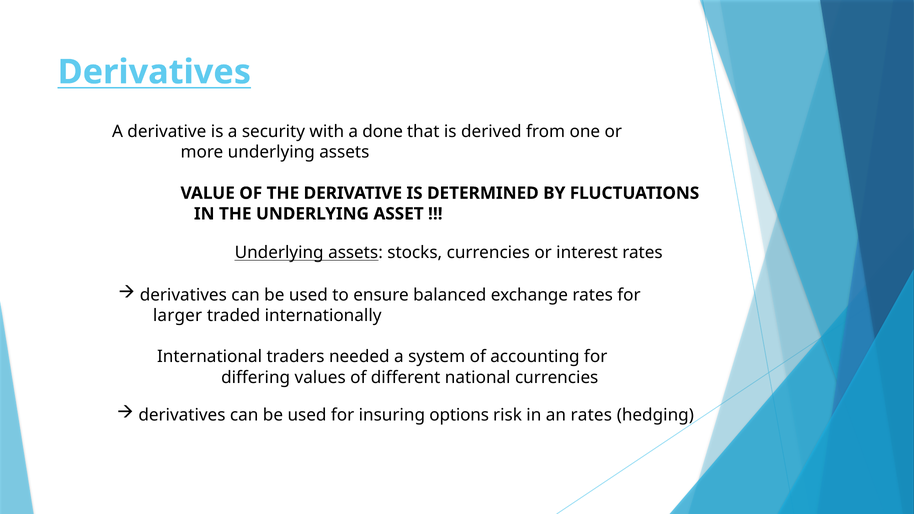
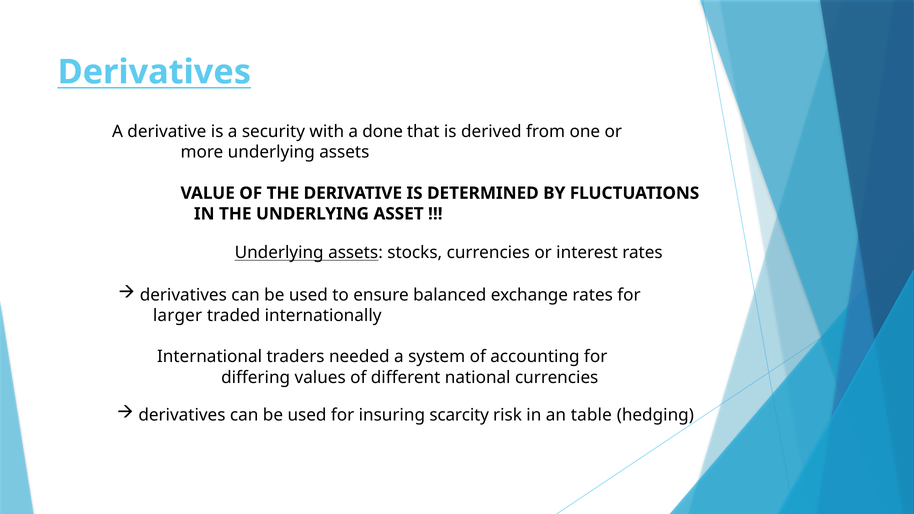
options: options -> scarcity
an rates: rates -> table
